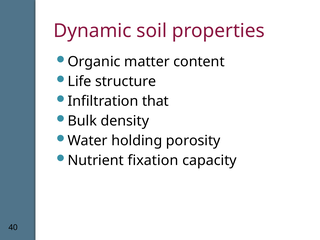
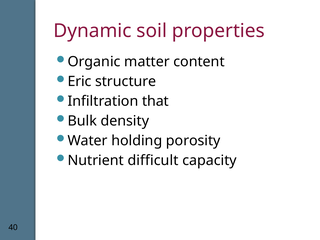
Life: Life -> Eric
fixation: fixation -> difficult
